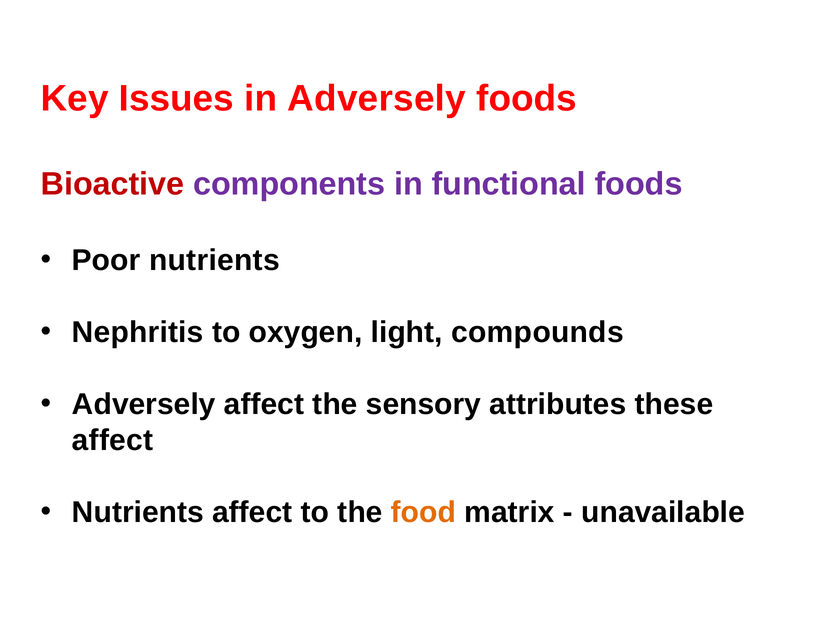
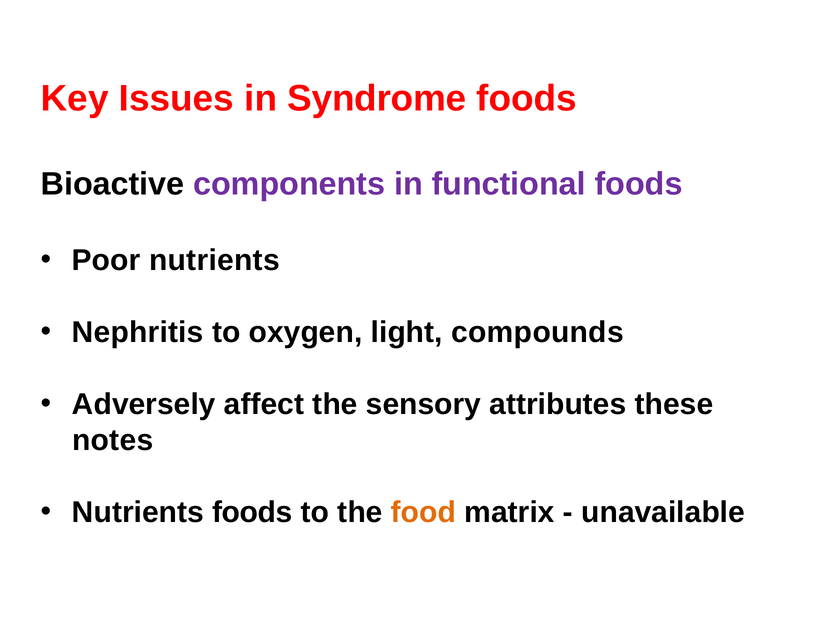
in Adversely: Adversely -> Syndrome
Bioactive colour: red -> black
affect at (113, 440): affect -> notes
Nutrients affect: affect -> foods
